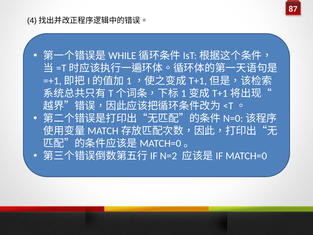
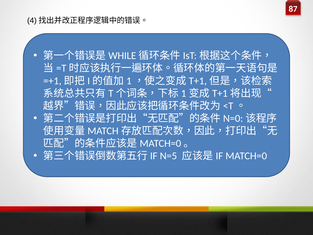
N=2: N=2 -> N=5
